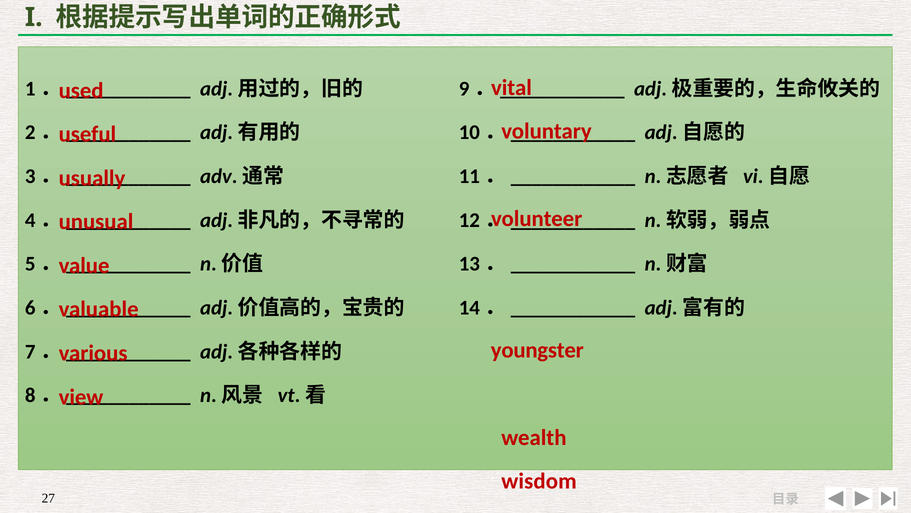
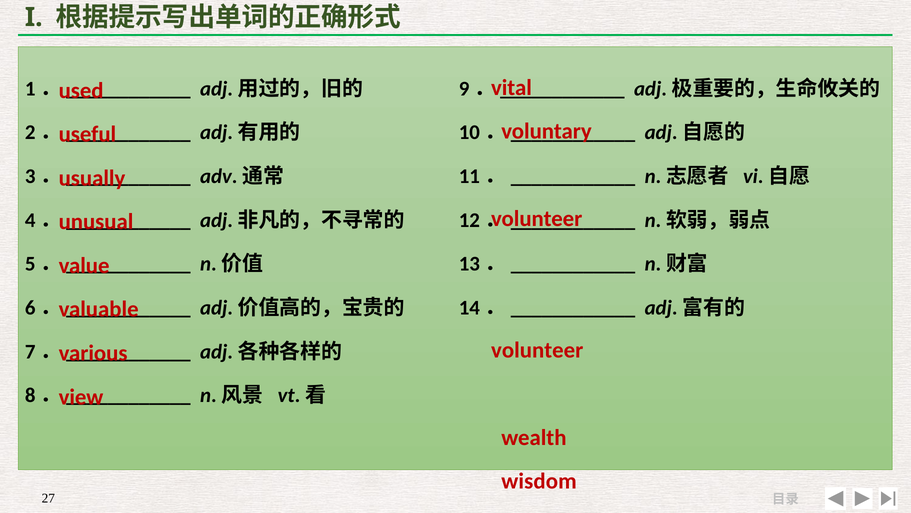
youngster at (537, 350): youngster -> volunteer
